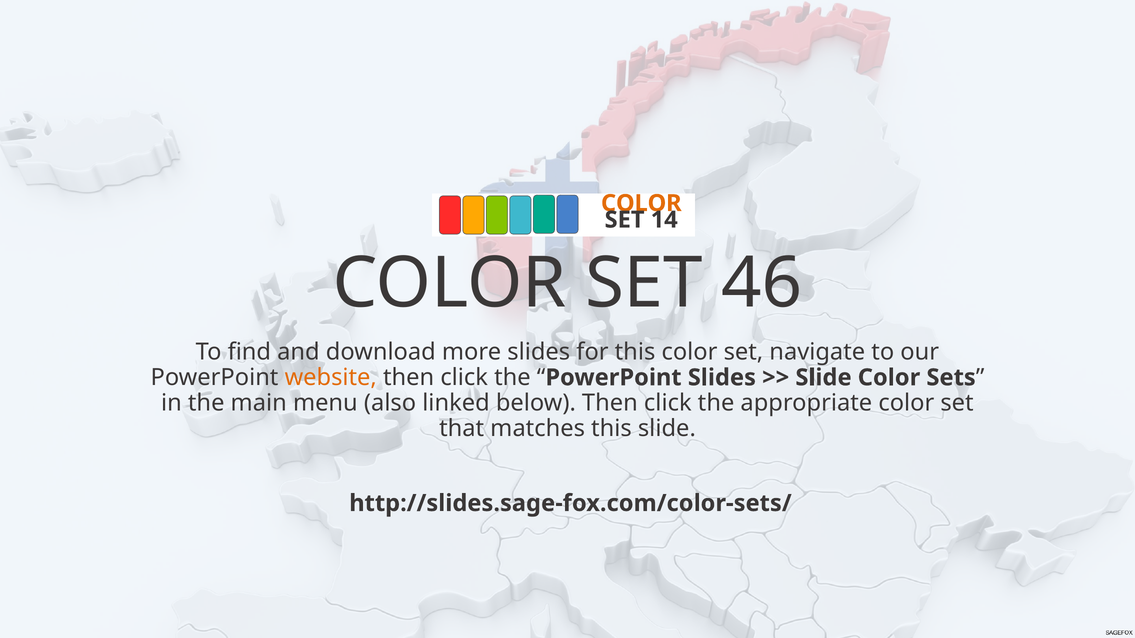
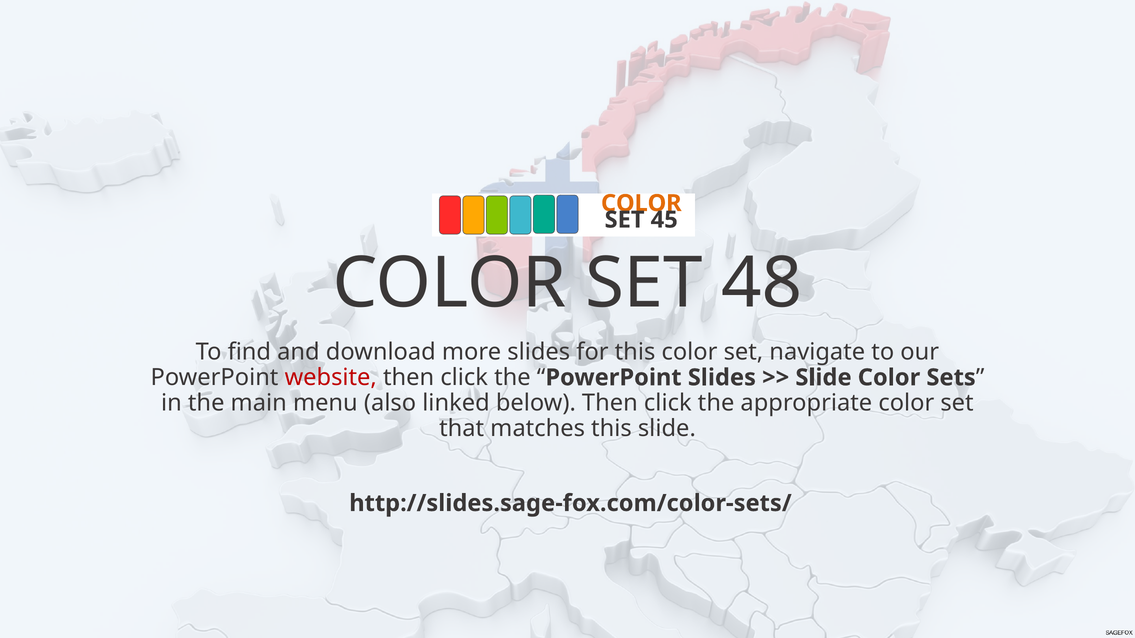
14: 14 -> 45
46: 46 -> 48
website colour: orange -> red
